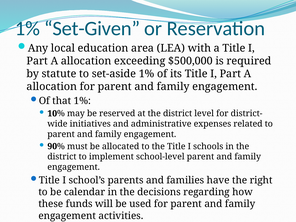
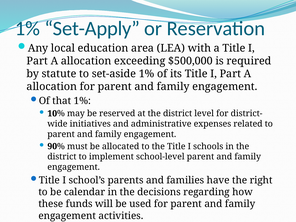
Set-Given: Set-Given -> Set-Apply
